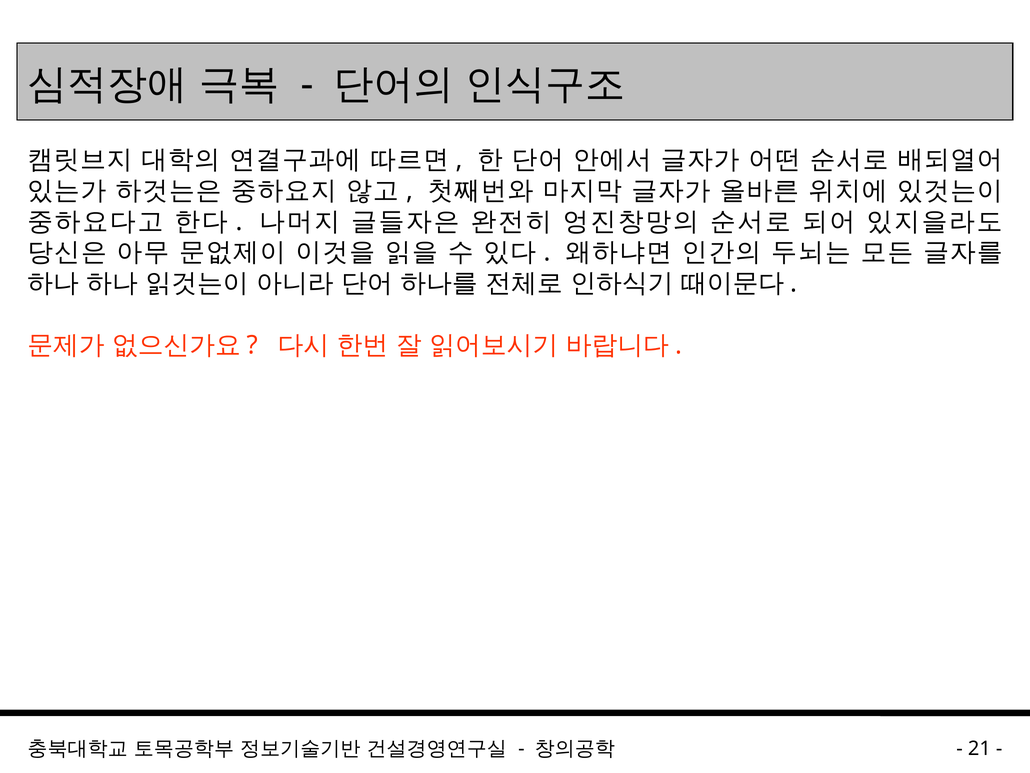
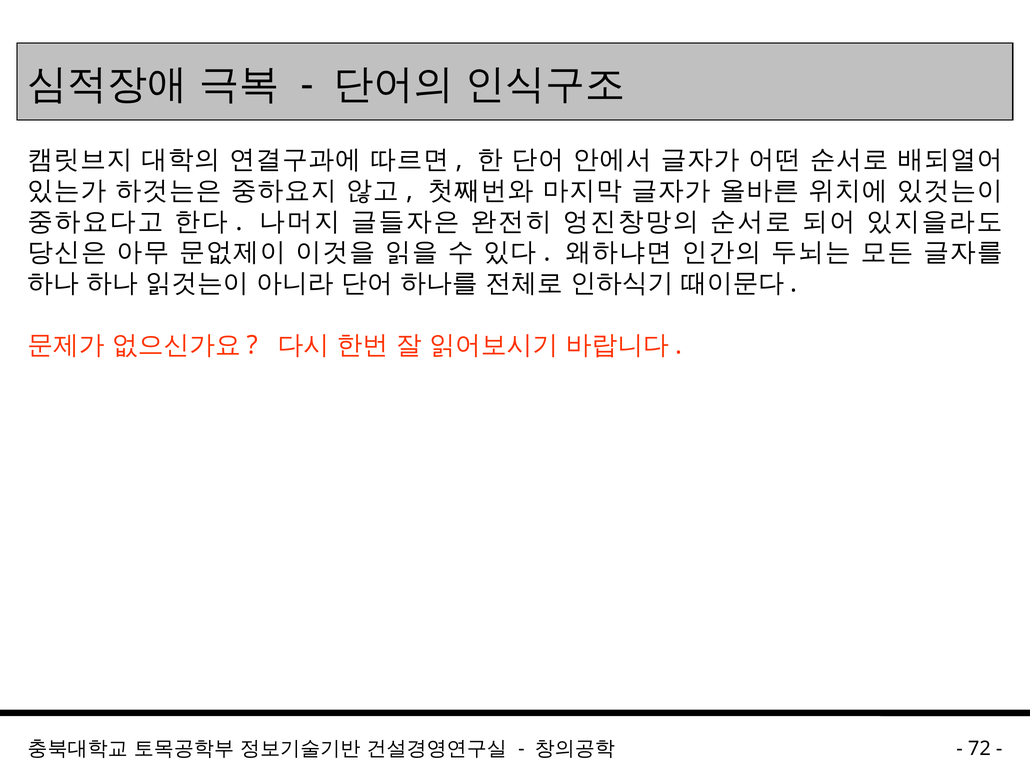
21: 21 -> 72
